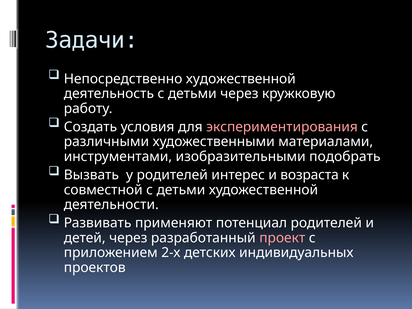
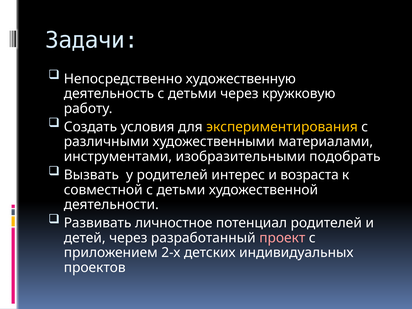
Непосредственно художественной: художественной -> художественную
экспериментирования colour: pink -> yellow
применяют: применяют -> личностное
